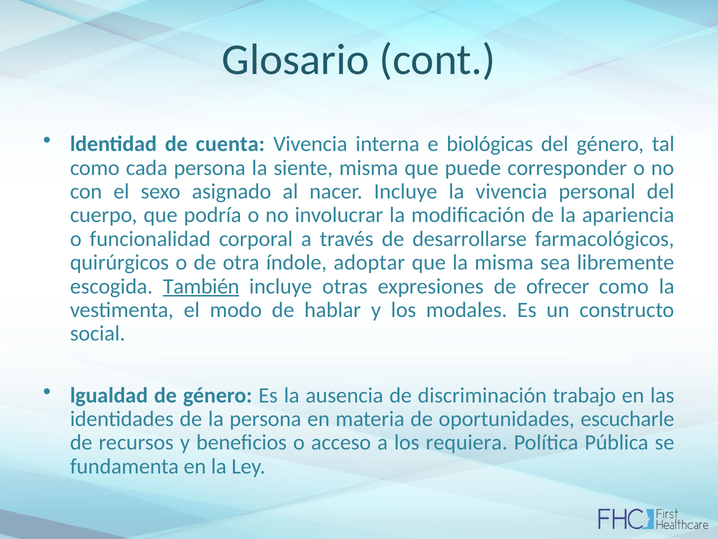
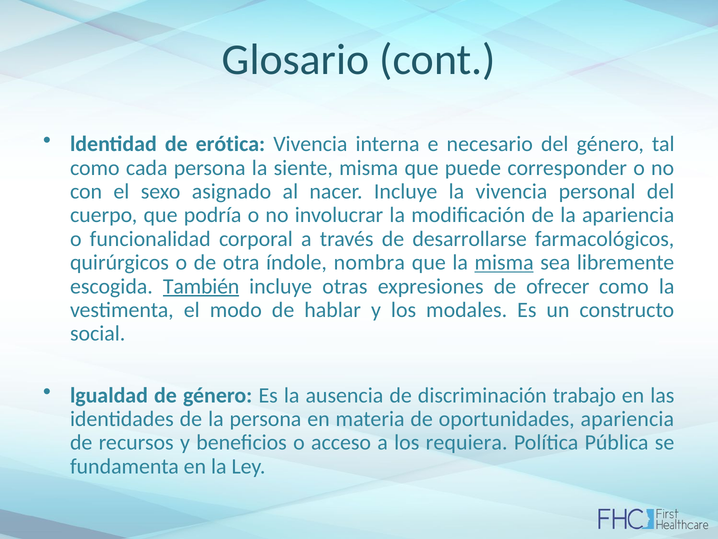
cuenta: cuenta -> erótica
biológicas: biológicas -> necesario
adoptar: adoptar -> nombra
misma at (504, 262) underline: none -> present
oportunidades escucharle: escucharle -> apariencia
